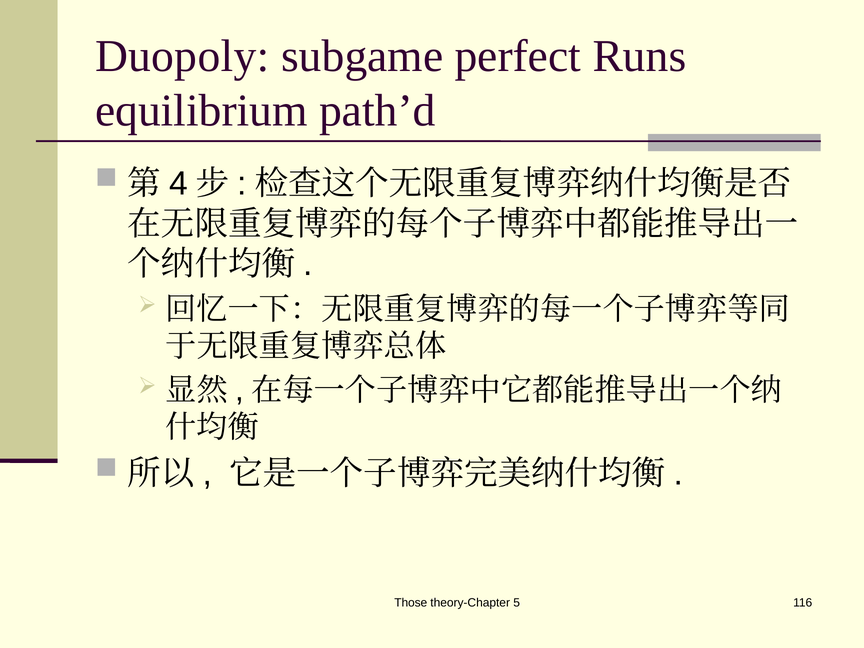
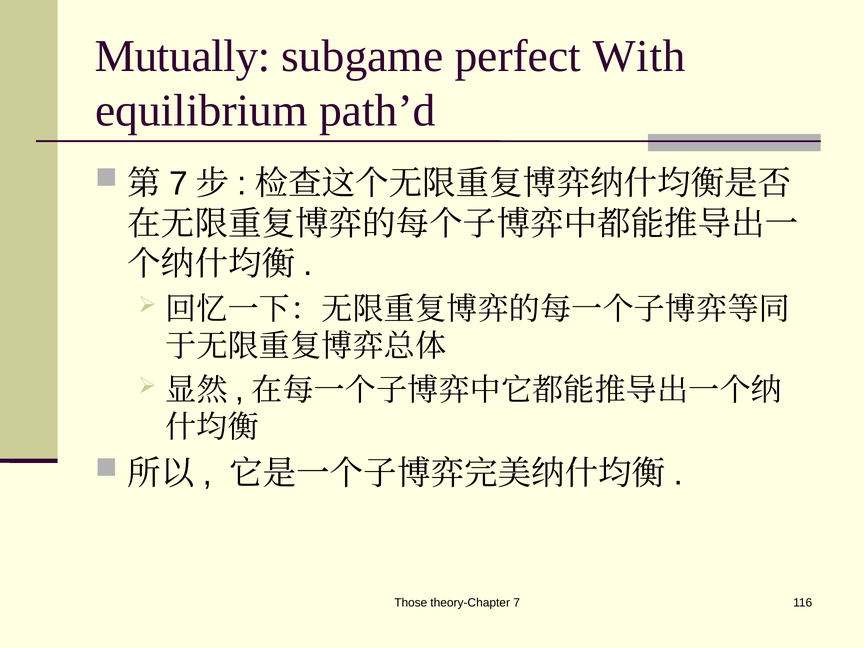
Duopoly: Duopoly -> Mutually
Runs: Runs -> With
4 at (178, 184): 4 -> 7
theory-Chapter 5: 5 -> 7
